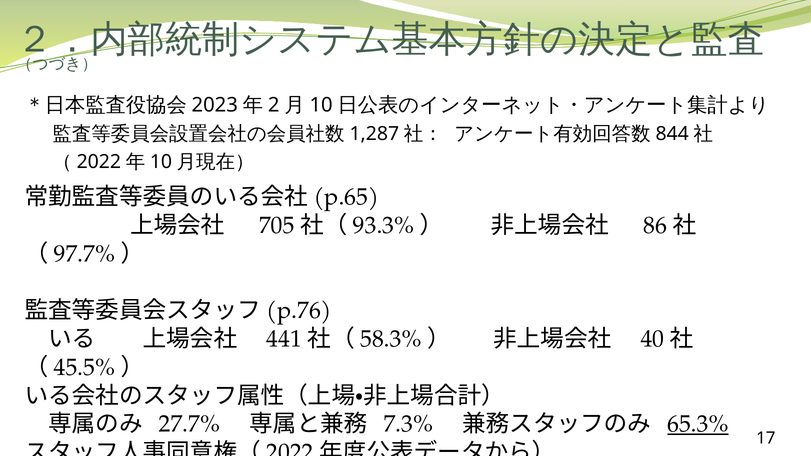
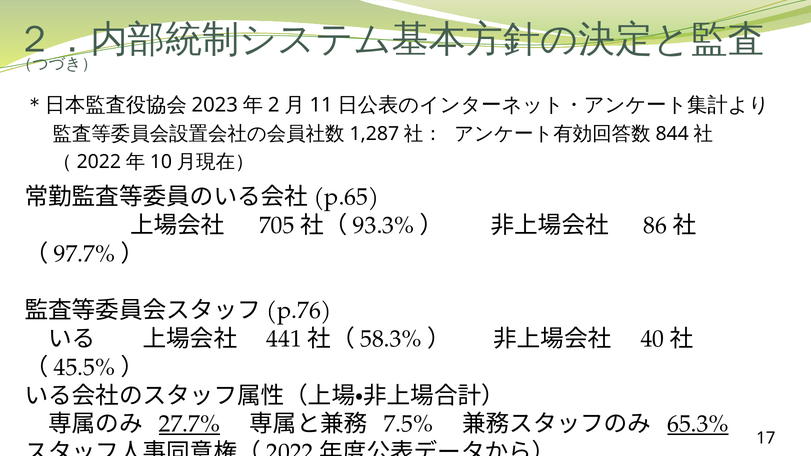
10 at (321, 105): 10 -> 11
27.7% underline: none -> present
7.3%: 7.3% -> 7.5%
